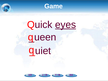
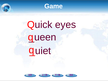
eyes underline: present -> none
